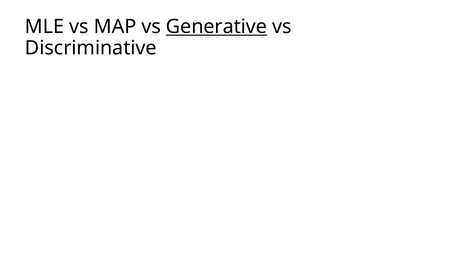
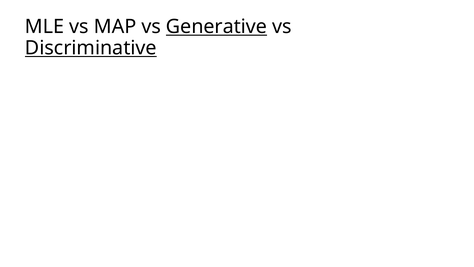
Discriminative underline: none -> present
